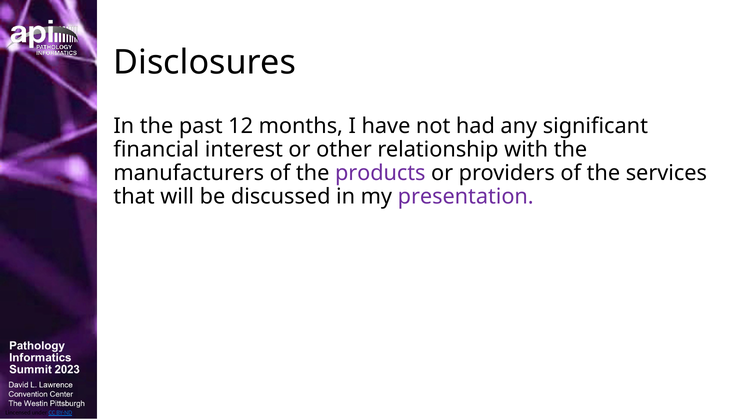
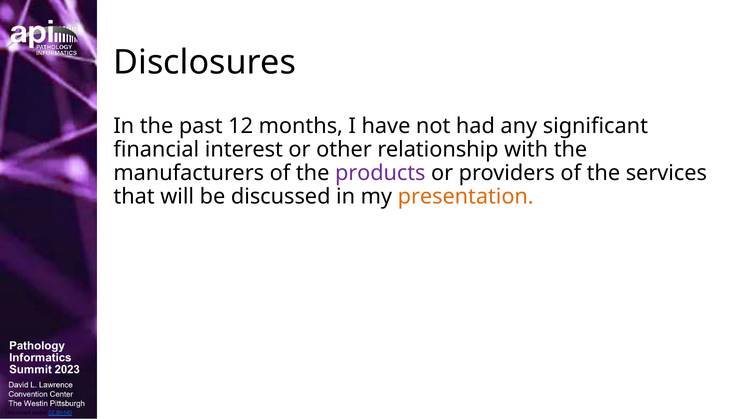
presentation colour: purple -> orange
